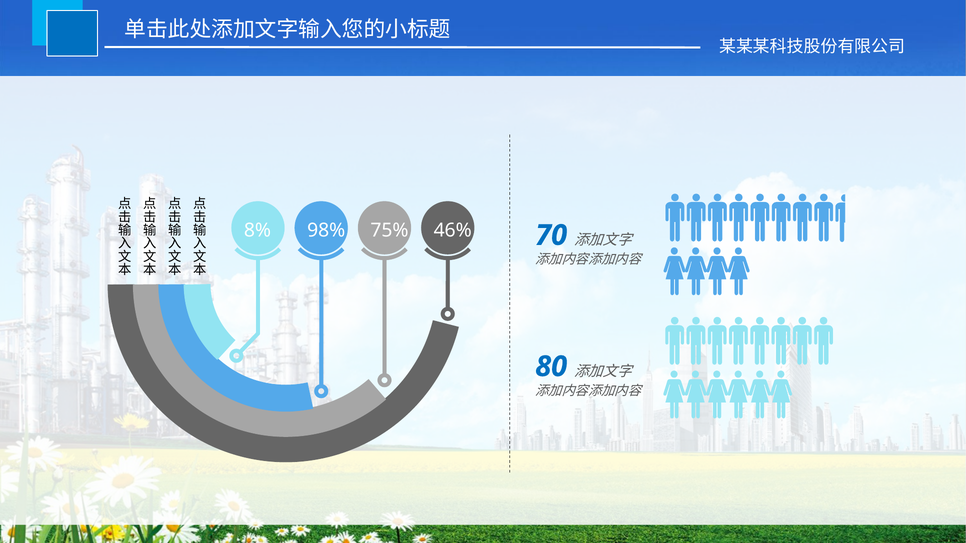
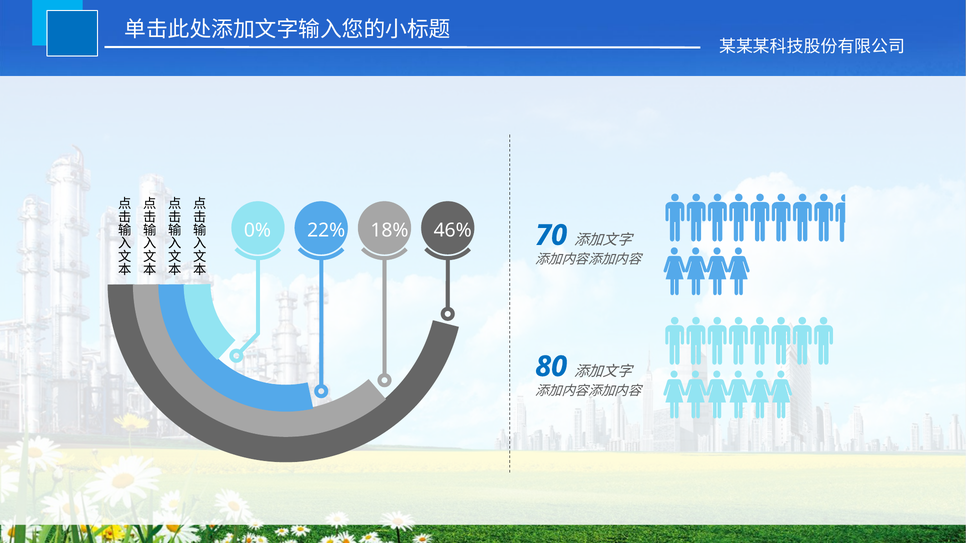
8%: 8% -> 0%
98%: 98% -> 22%
75%: 75% -> 18%
